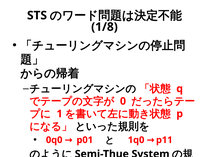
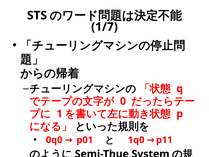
1/8: 1/8 -> 1/7
